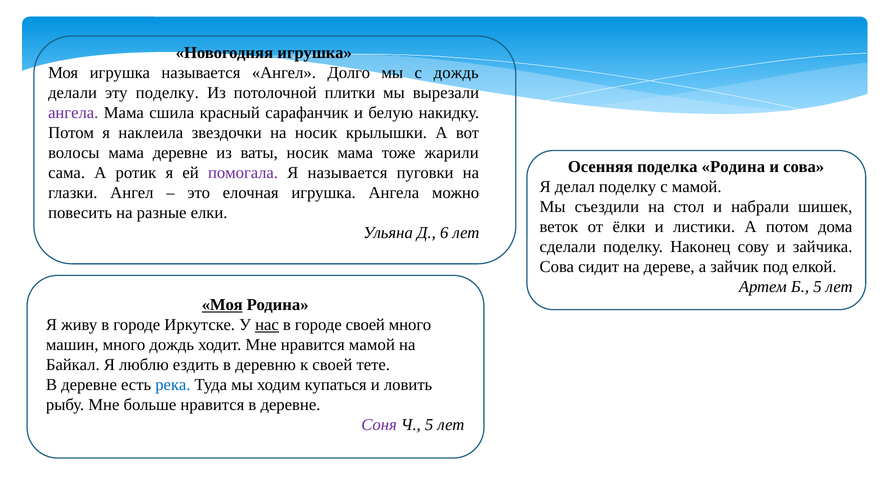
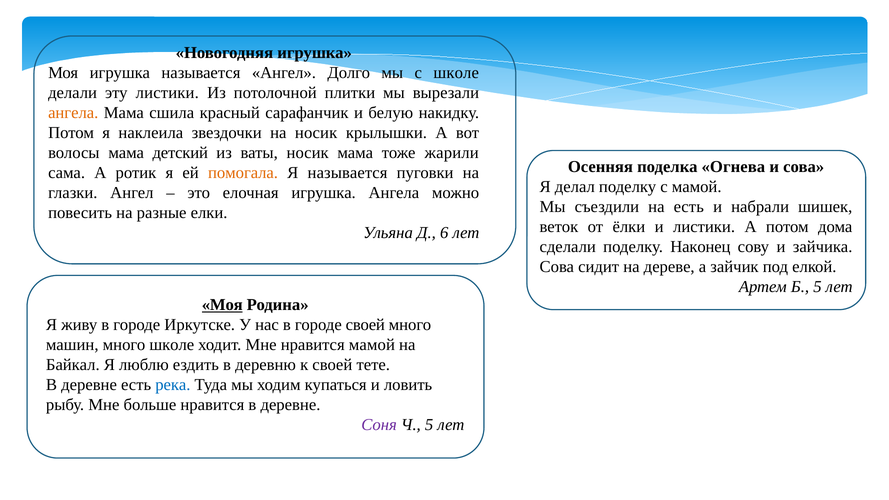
с дождь: дождь -> школе
эту поделку: поделку -> листики
ангела at (73, 113) colour: purple -> orange
мама деревне: деревне -> детский
поделка Родина: Родина -> Огнева
помогала colour: purple -> orange
на стол: стол -> есть
нас underline: present -> none
много дождь: дождь -> школе
